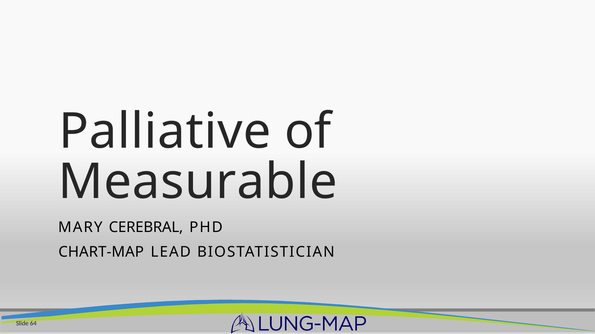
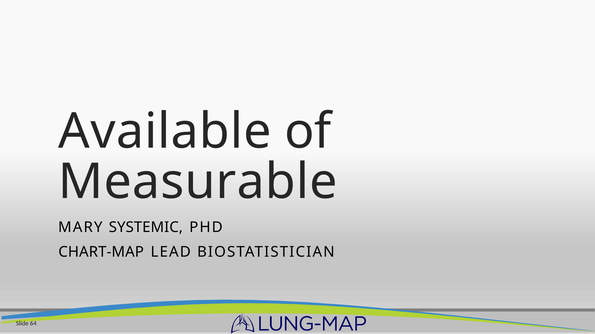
Palliative: Palliative -> Available
CEREBRAL: CEREBRAL -> SYSTEMIC
